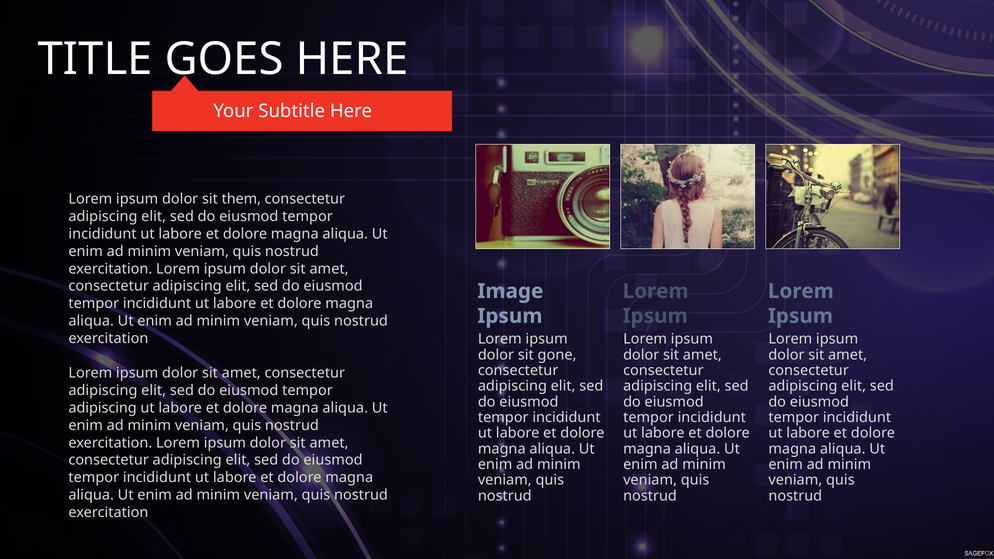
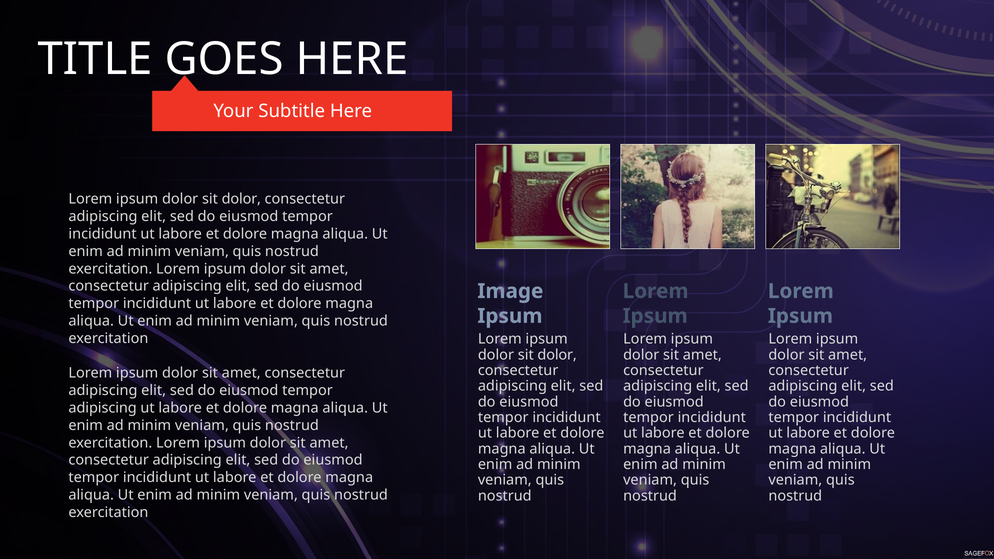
them at (241, 199): them -> dolor
gone at (557, 355): gone -> dolor
